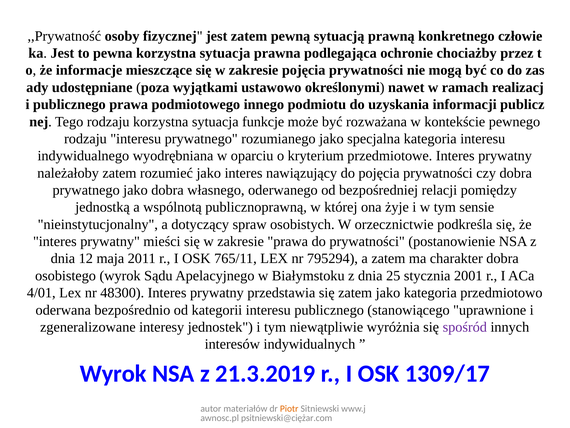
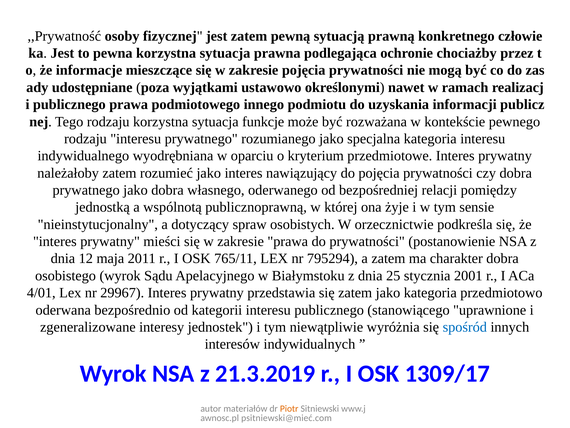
48300: 48300 -> 29967
spośród colour: purple -> blue
psitniewski@ciężar.com: psitniewski@ciężar.com -> psitniewski@mieć.com
